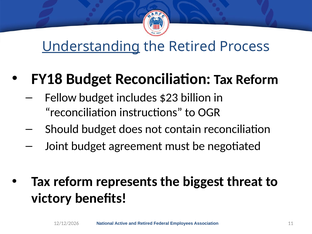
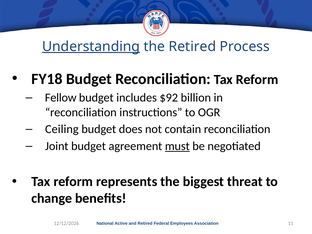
$23: $23 -> $92
Should: Should -> Ceiling
must underline: none -> present
victory: victory -> change
